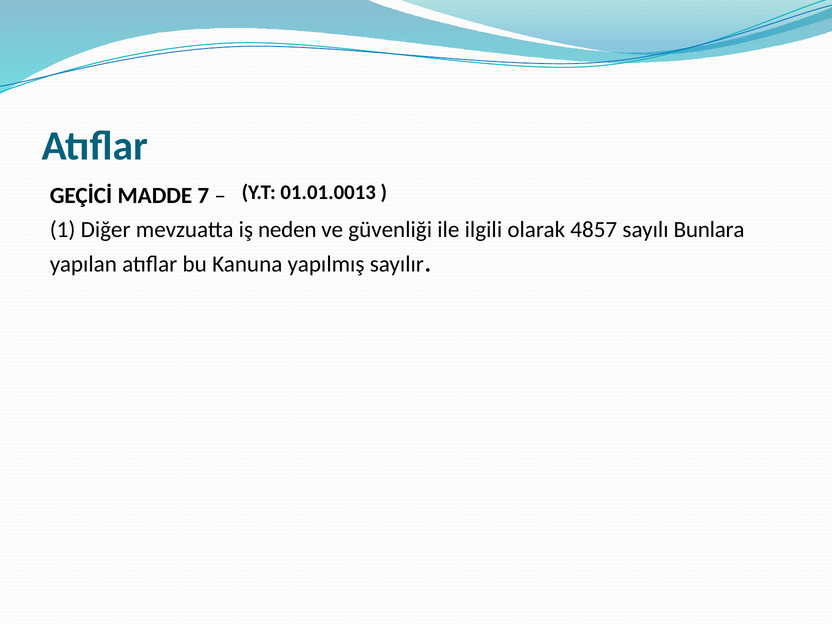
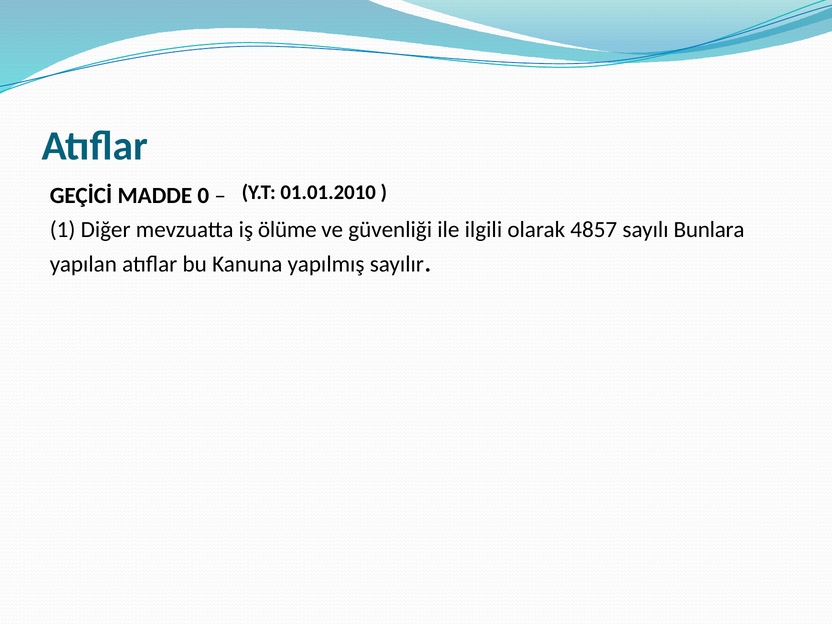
01.01.0013: 01.01.0013 -> 01.01.2010
7: 7 -> 0
neden: neden -> ölüme
